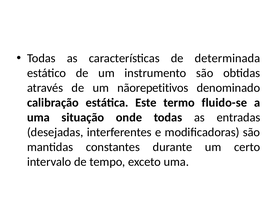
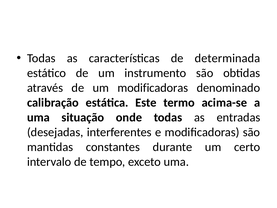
um nãorepetitivos: nãorepetitivos -> modificadoras
fluido-se: fluido-se -> acima-se
